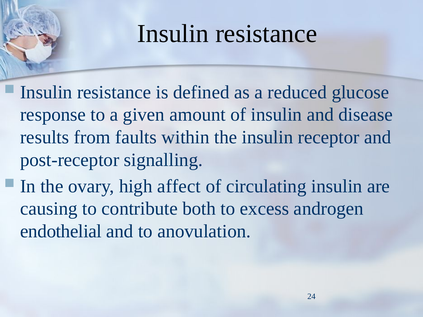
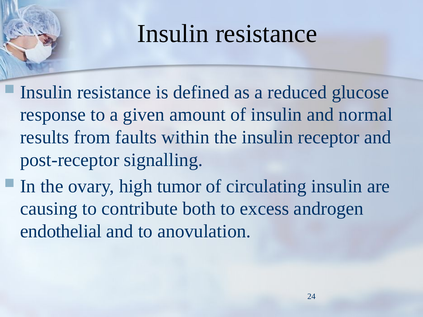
disease: disease -> normal
affect: affect -> tumor
